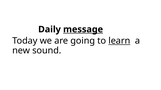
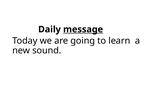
learn underline: present -> none
